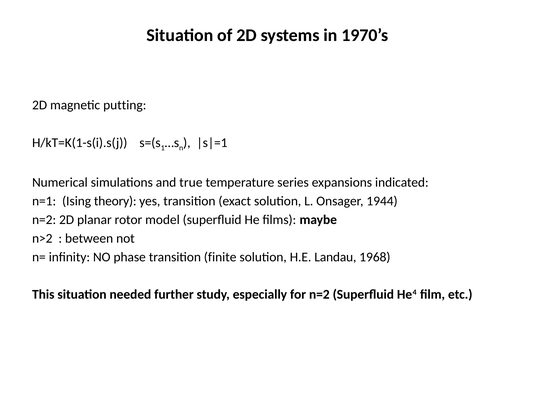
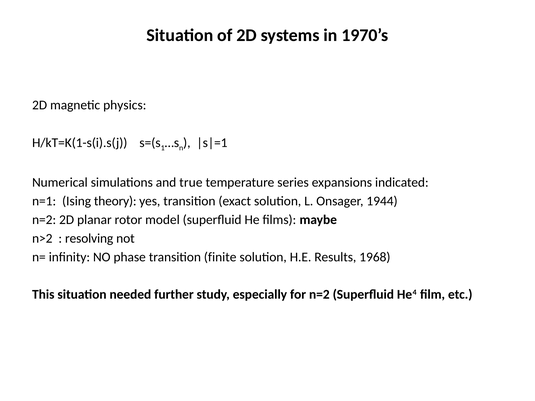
putting: putting -> physics
between: between -> resolving
Landau: Landau -> Results
